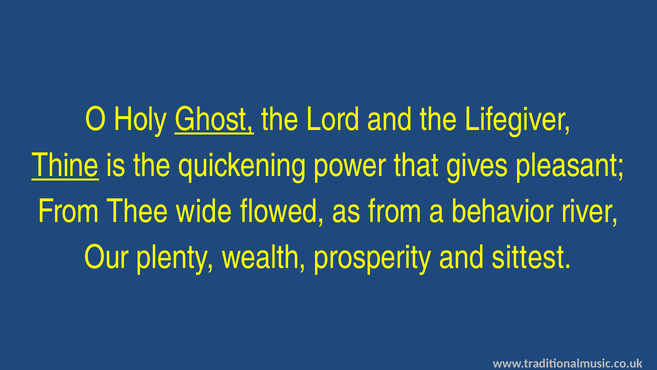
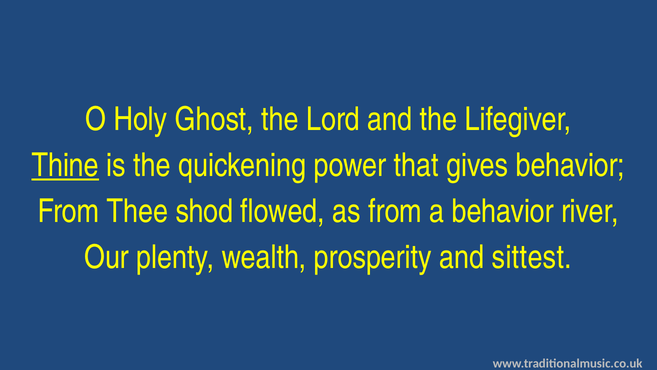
Ghost underline: present -> none
gives pleasant: pleasant -> behavior
wide: wide -> shod
